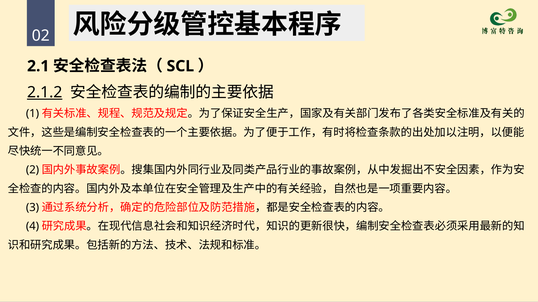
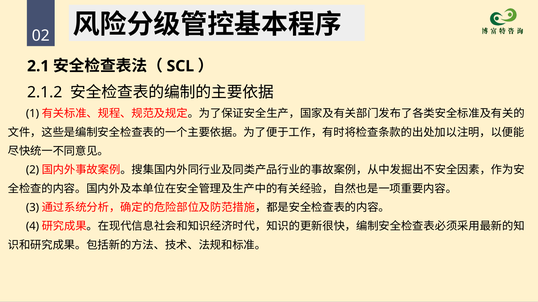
2.1.2 underline: present -> none
